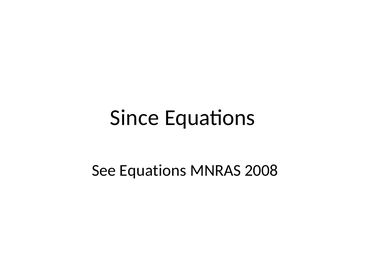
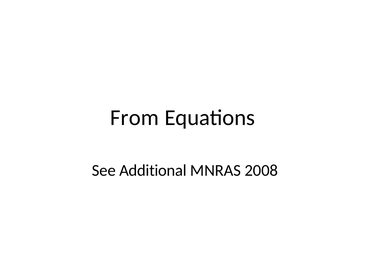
Since: Since -> From
See Equations: Equations -> Additional
